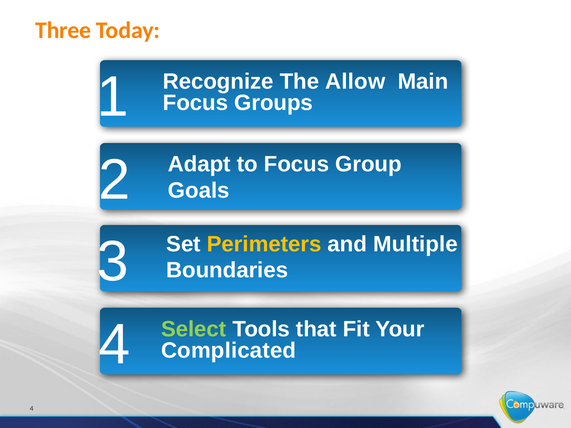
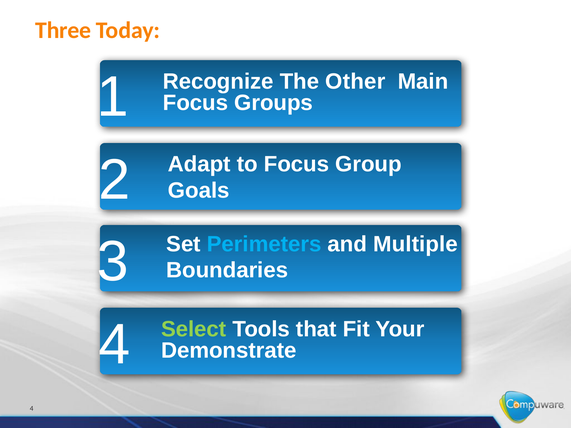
Allow: Allow -> Other
Perimeters colour: yellow -> light blue
Complicated: Complicated -> Demonstrate
